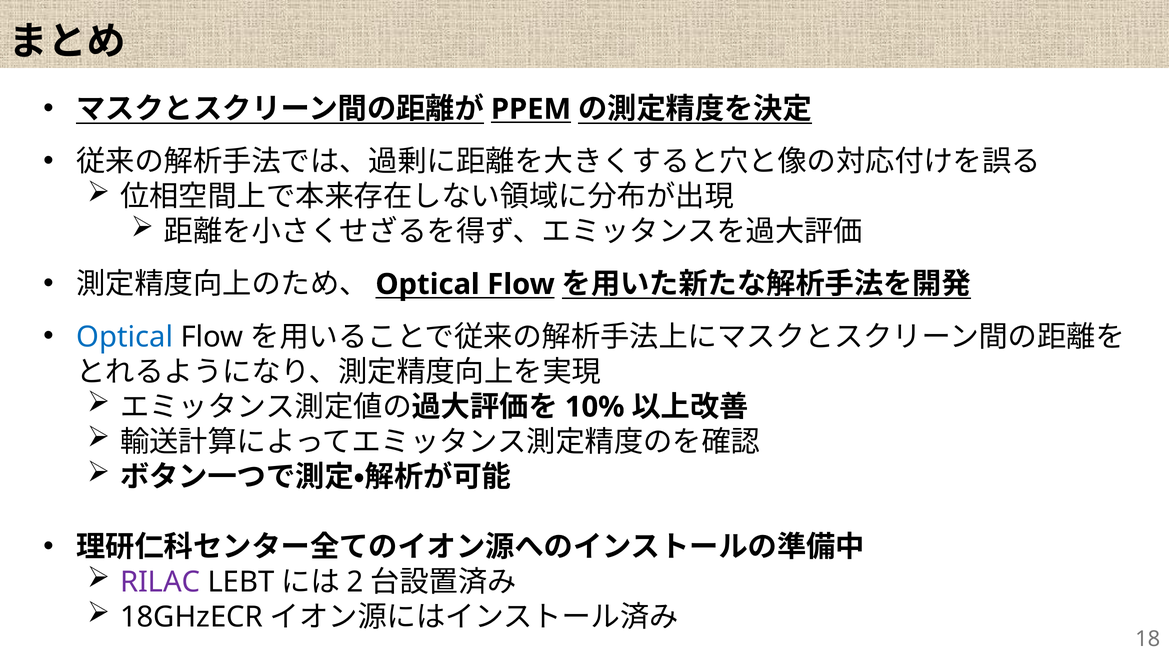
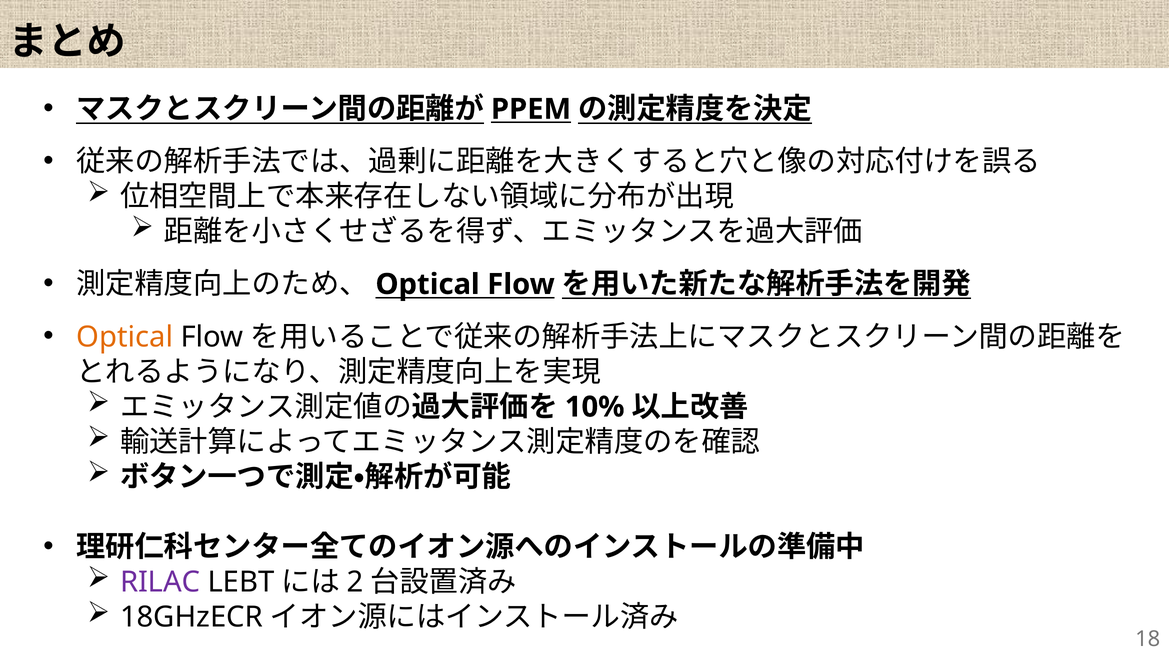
Optical at (125, 337) colour: blue -> orange
